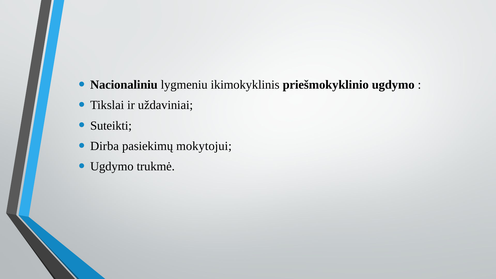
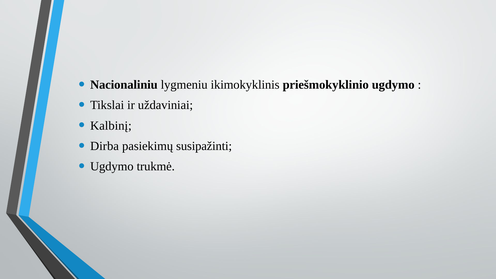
Suteikti: Suteikti -> Kalbinį
mokytojui: mokytojui -> susipažinti
